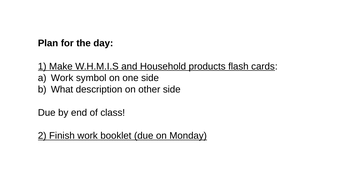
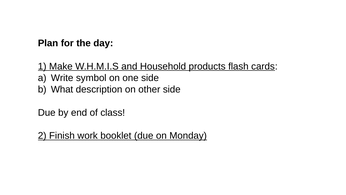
Work at (62, 78): Work -> Write
